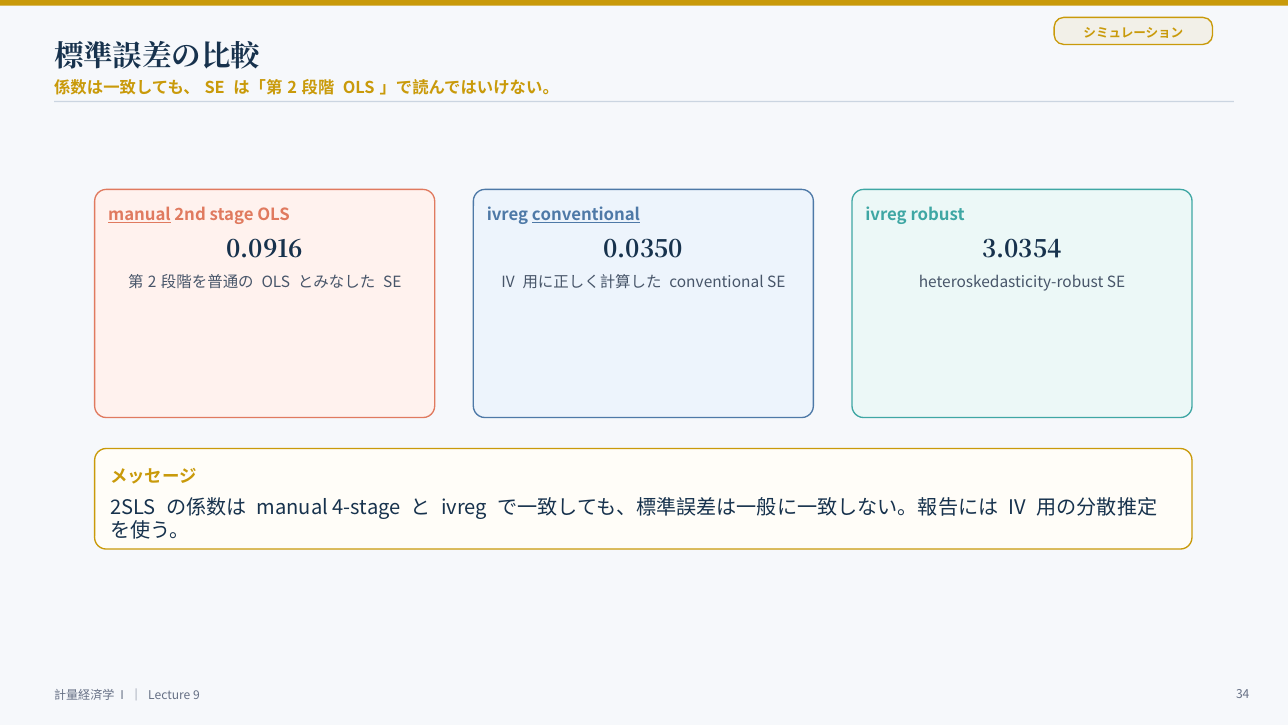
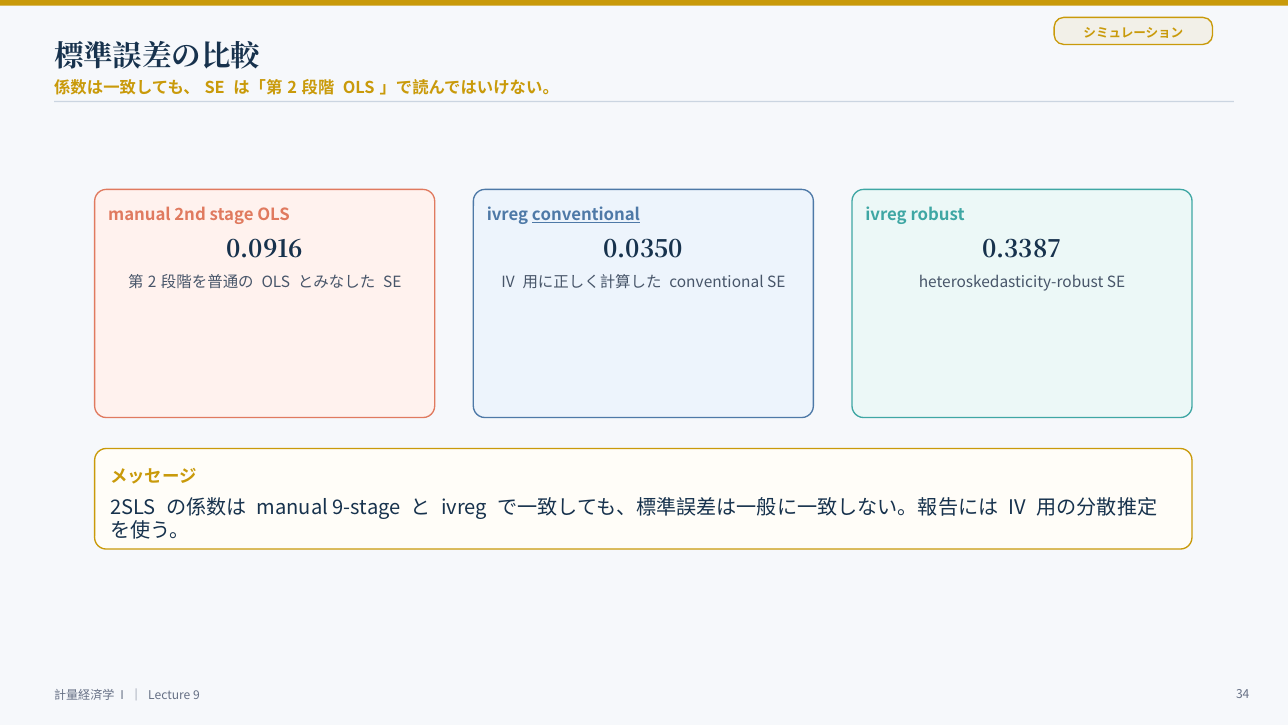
manual at (139, 215) underline: present -> none
3.0354: 3.0354 -> 0.3387
4-stage: 4-stage -> 9-stage
